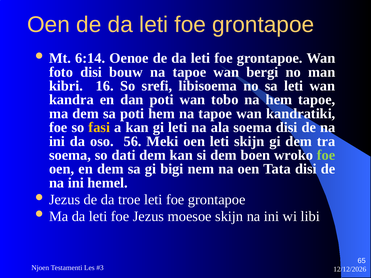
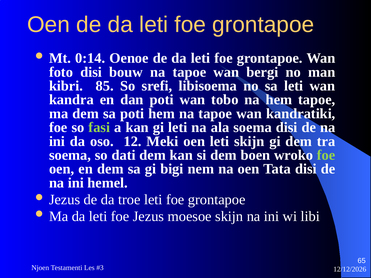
6:14: 6:14 -> 0:14
16: 16 -> 85
fasi colour: yellow -> light green
56: 56 -> 12
